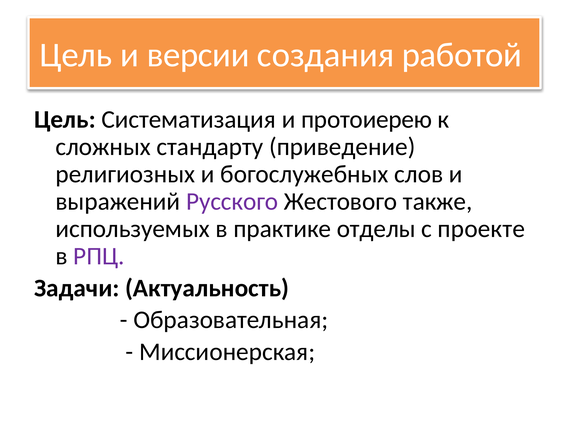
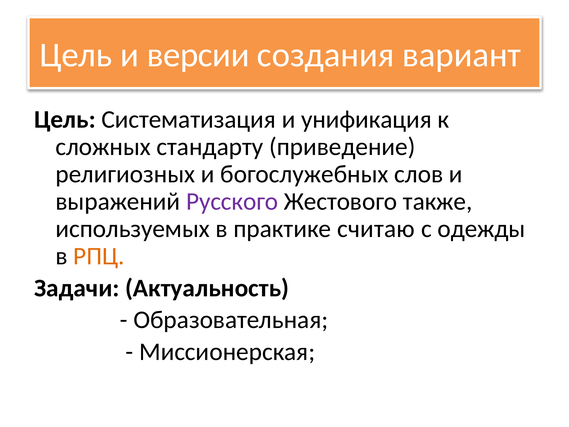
работой: работой -> вариант
протоиерею: протоиерею -> унификация
отделы: отделы -> считаю
проекте: проекте -> одежды
РПЦ colour: purple -> orange
